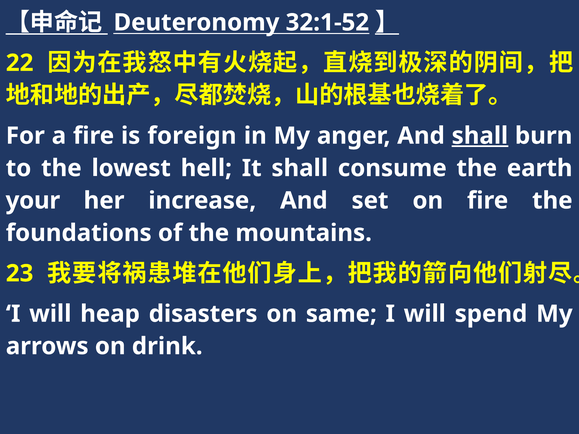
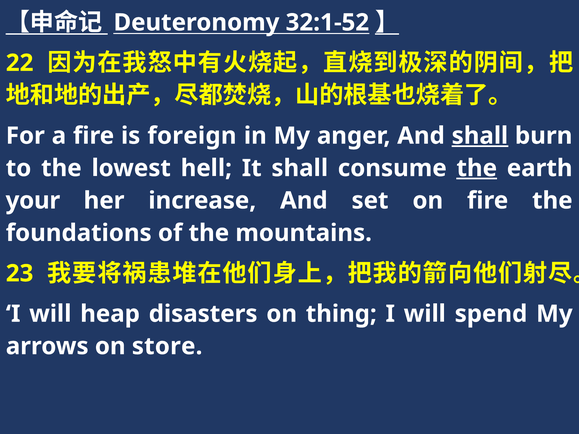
the at (477, 168) underline: none -> present
same: same -> thing
drink: drink -> store
